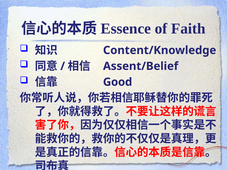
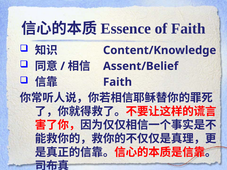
Good at (118, 82): Good -> Faith
